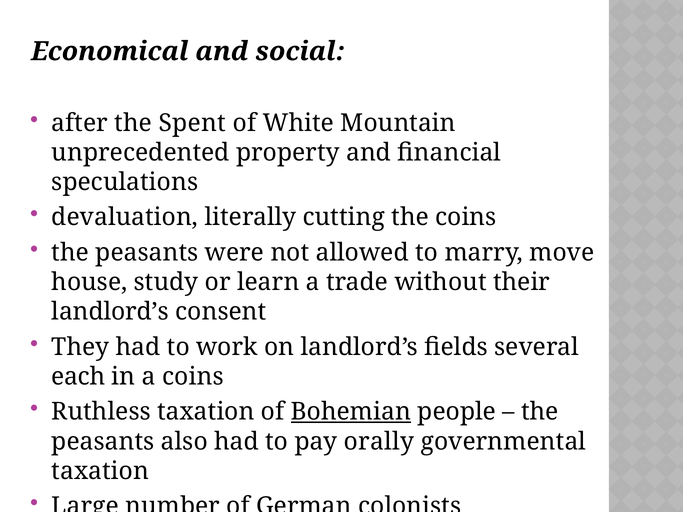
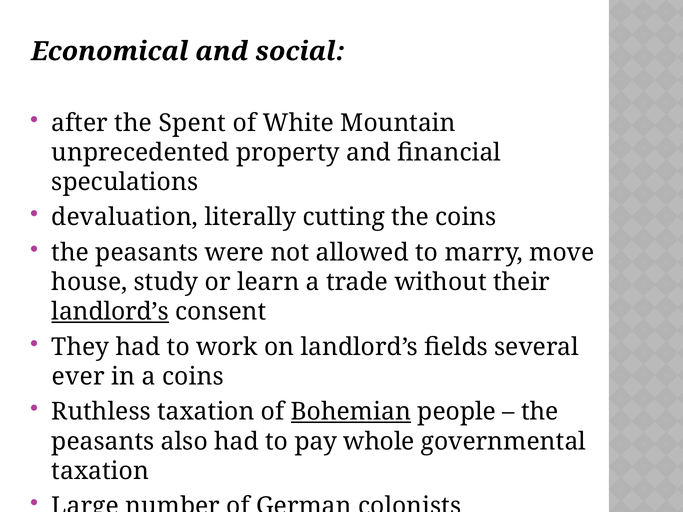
landlord’s at (110, 312) underline: none -> present
each: each -> ever
orally: orally -> whole
